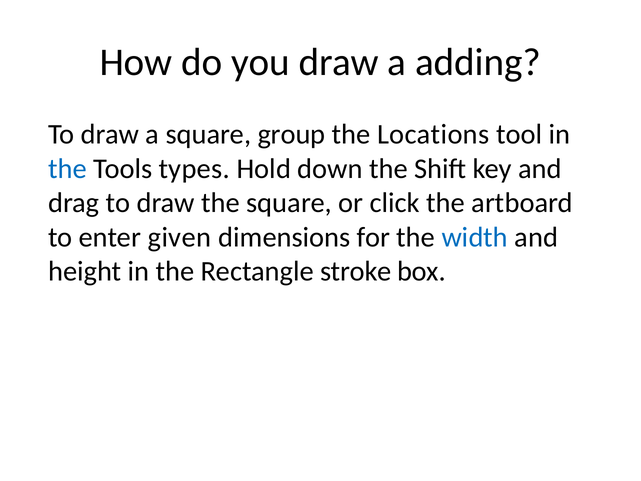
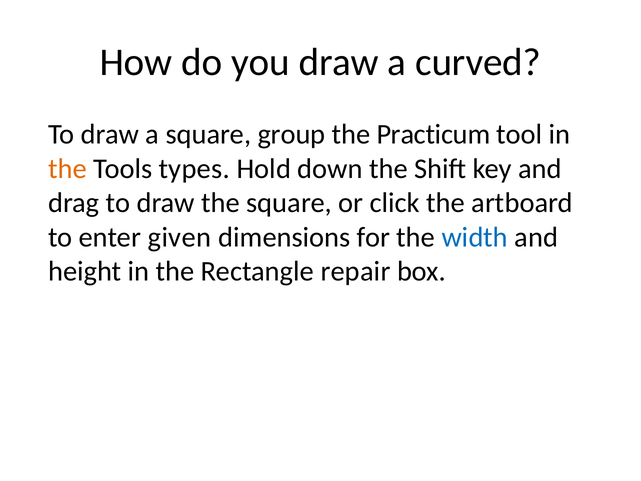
adding: adding -> curved
Locations: Locations -> Practicum
the at (67, 169) colour: blue -> orange
stroke: stroke -> repair
